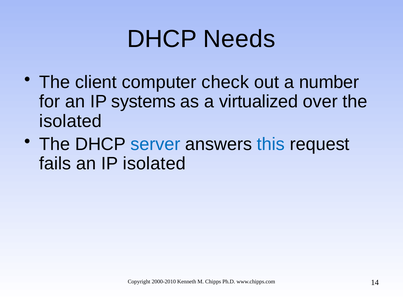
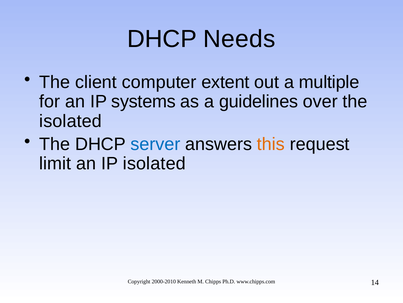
check: check -> extent
number: number -> multiple
virtualized: virtualized -> guidelines
this colour: blue -> orange
fails: fails -> limit
